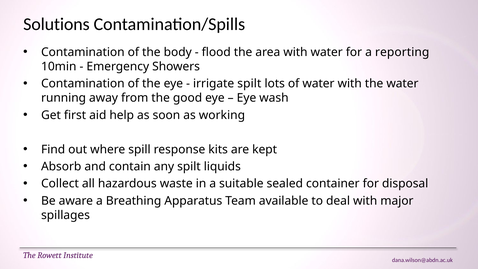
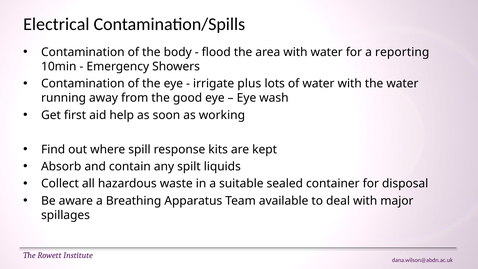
Solutions: Solutions -> Electrical
irrigate spilt: spilt -> plus
